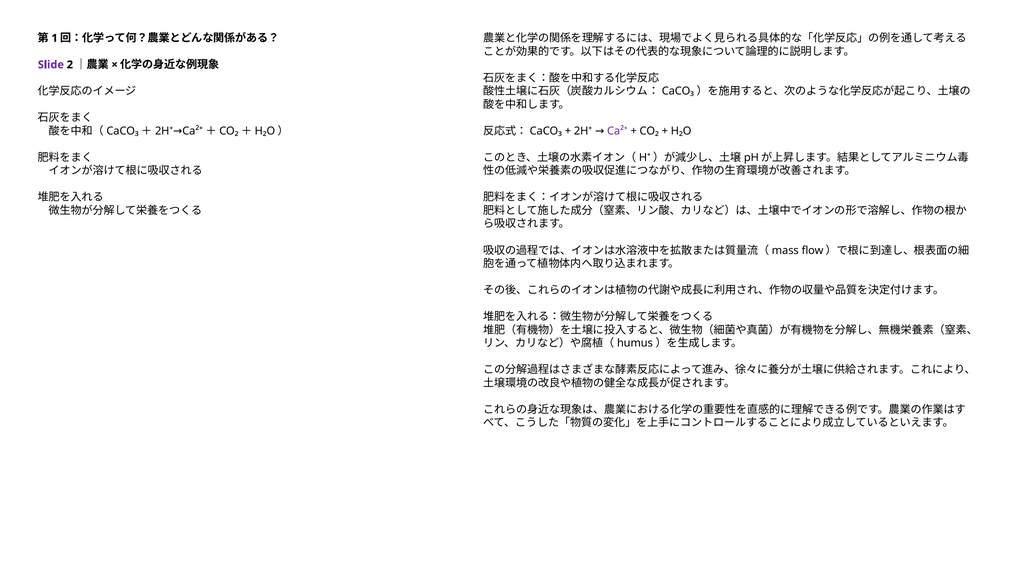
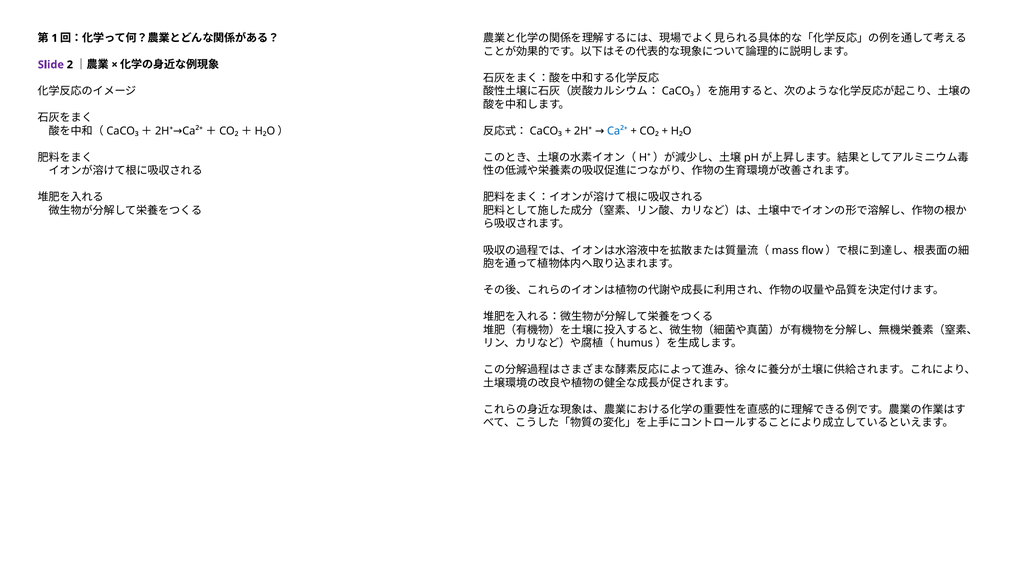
Ca²⁺ at (617, 131) colour: purple -> blue
